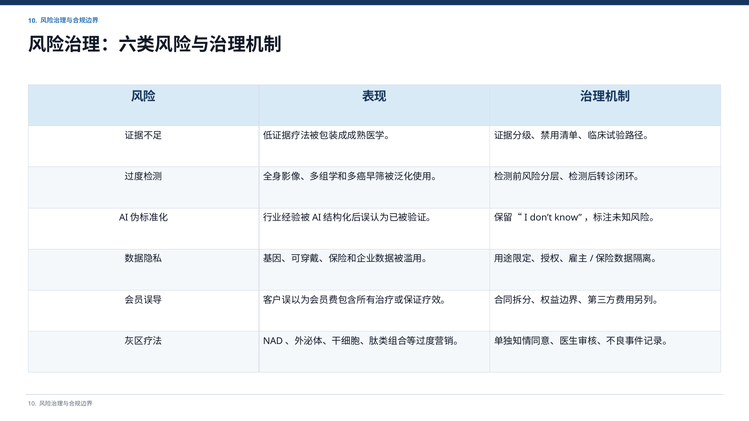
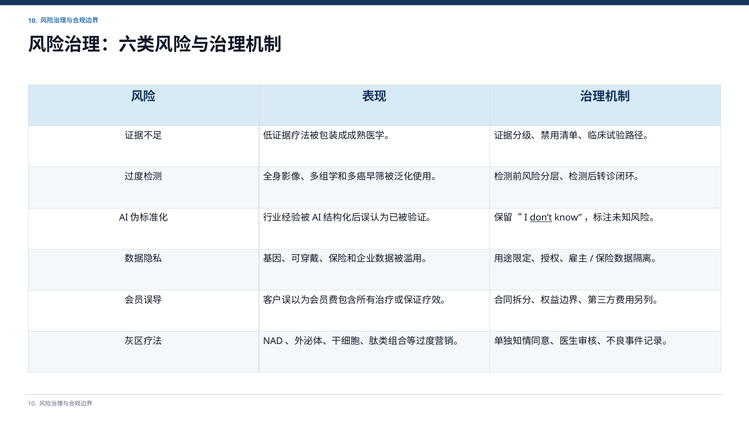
don’t underline: none -> present
